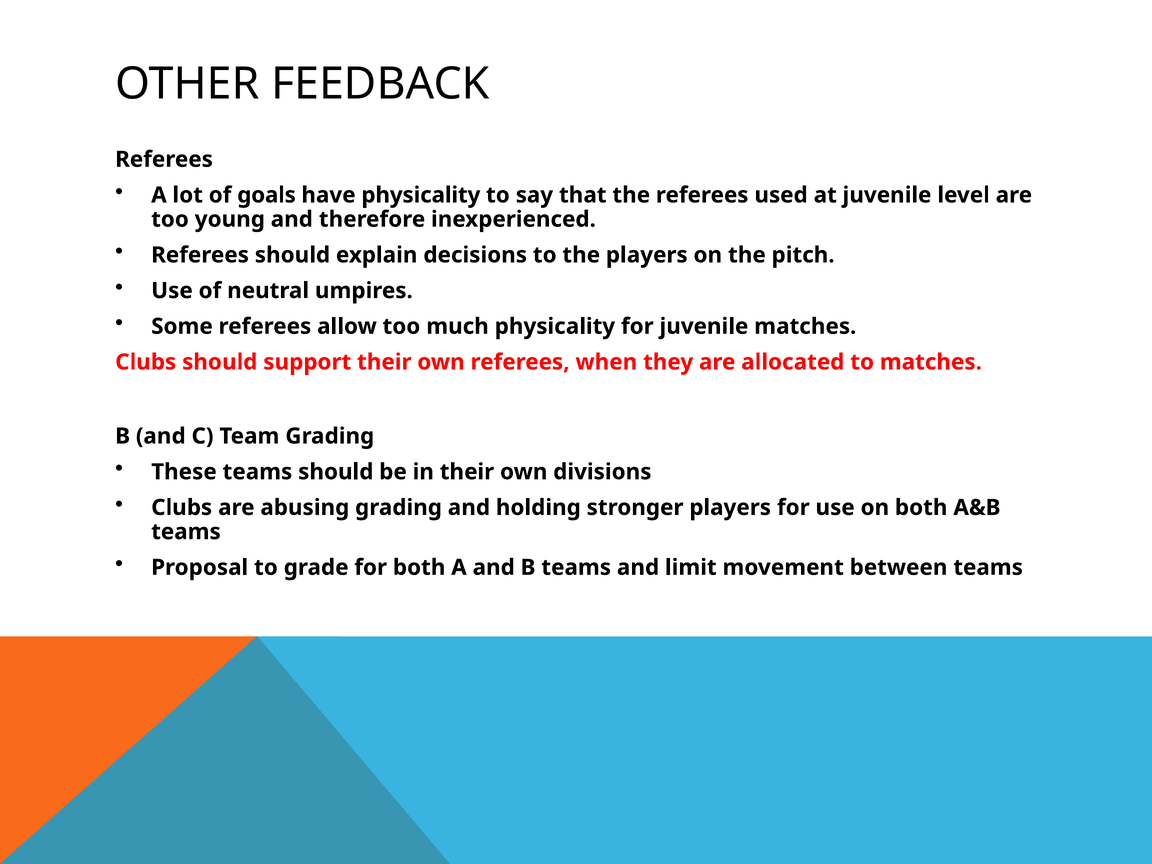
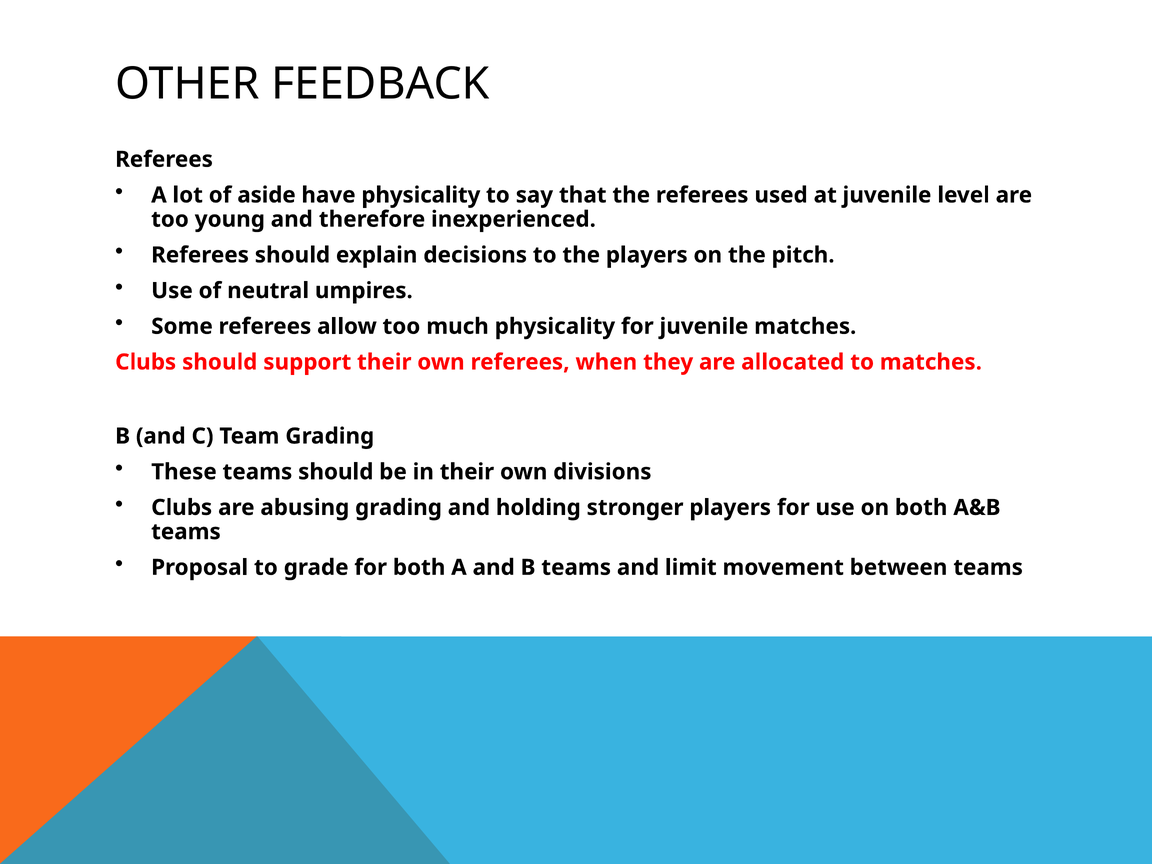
goals: goals -> aside
